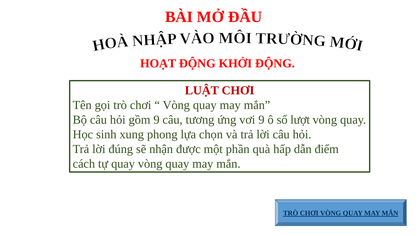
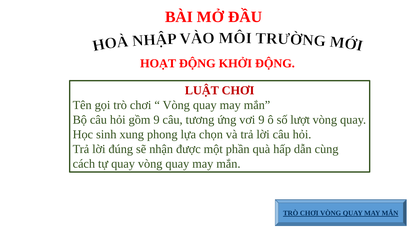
điểm: điểm -> cùng
